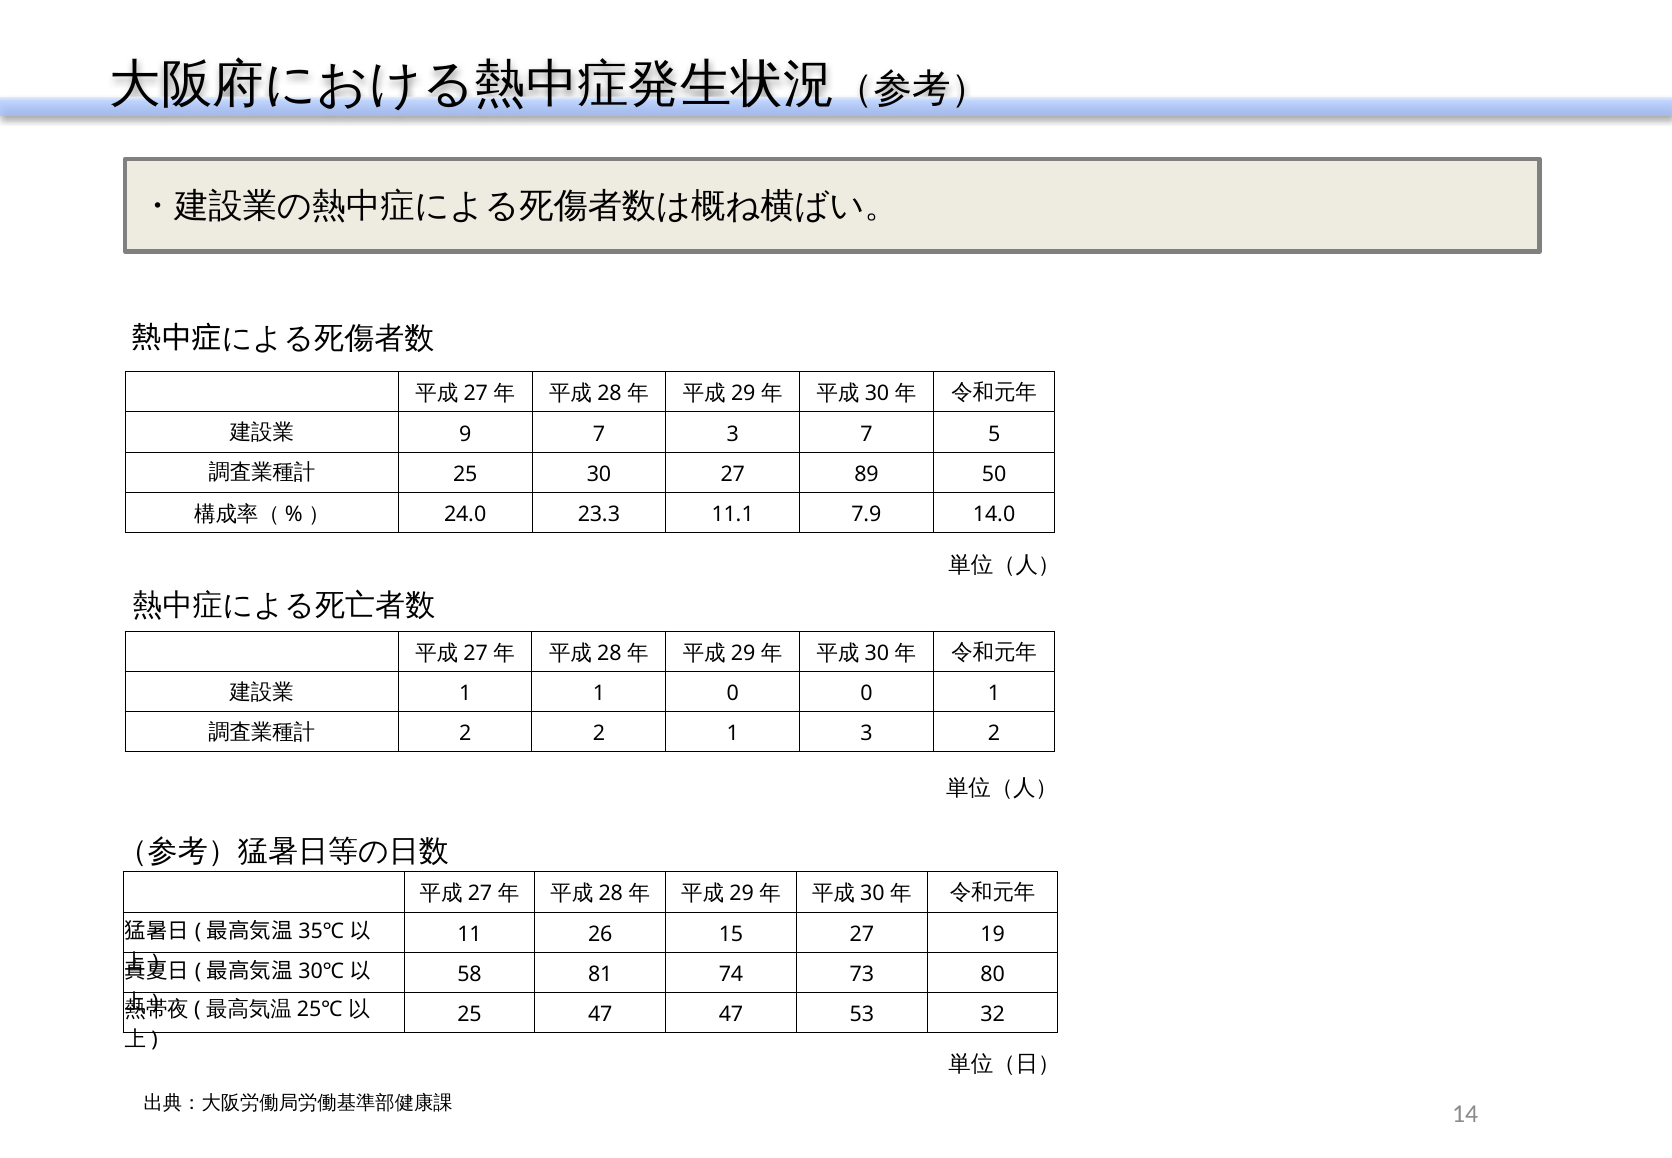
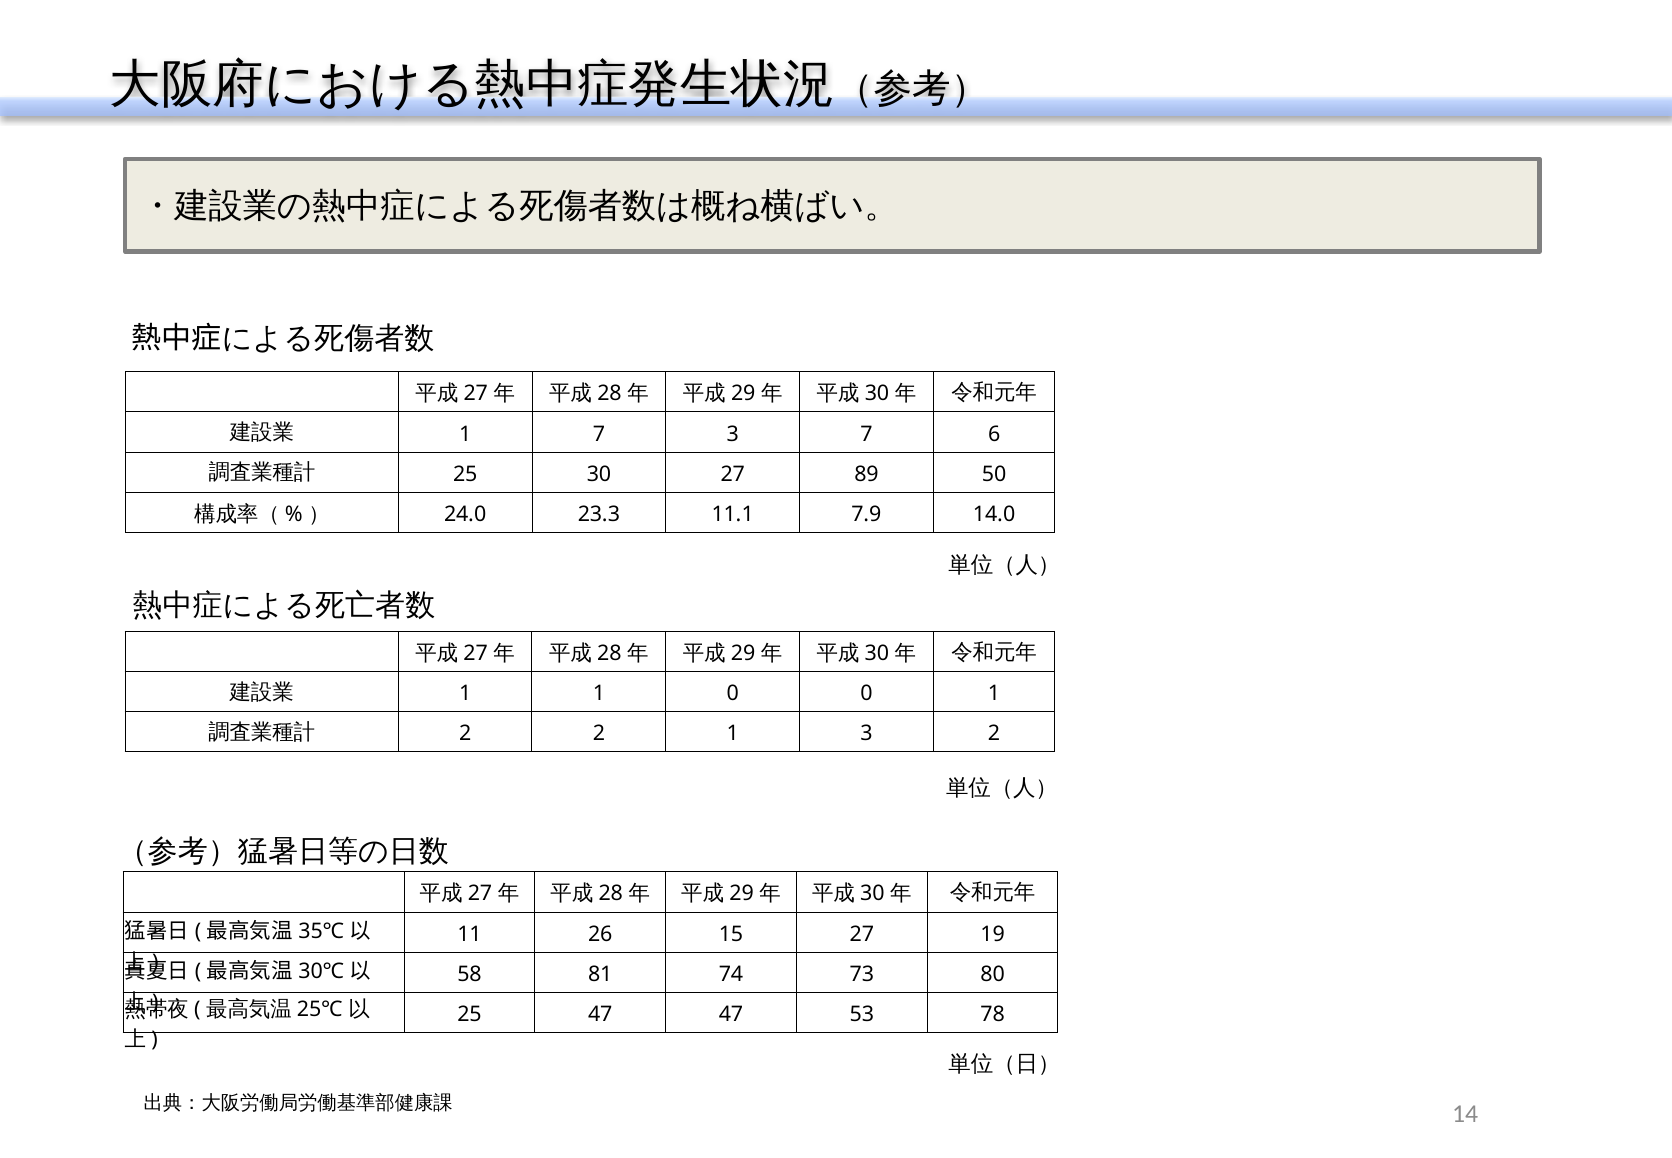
9 at (465, 434): 9 -> 1
5: 5 -> 6
32: 32 -> 78
